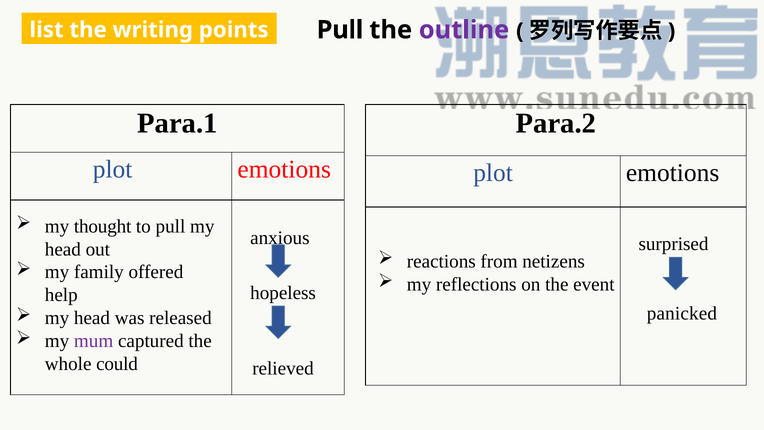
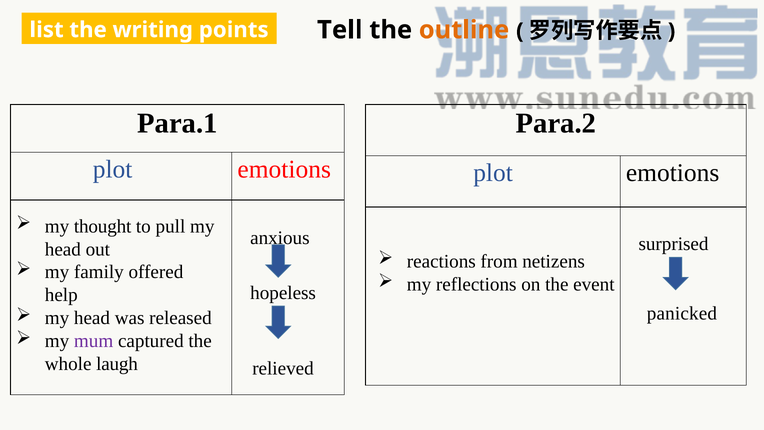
points Pull: Pull -> Tell
outline colour: purple -> orange
could: could -> laugh
